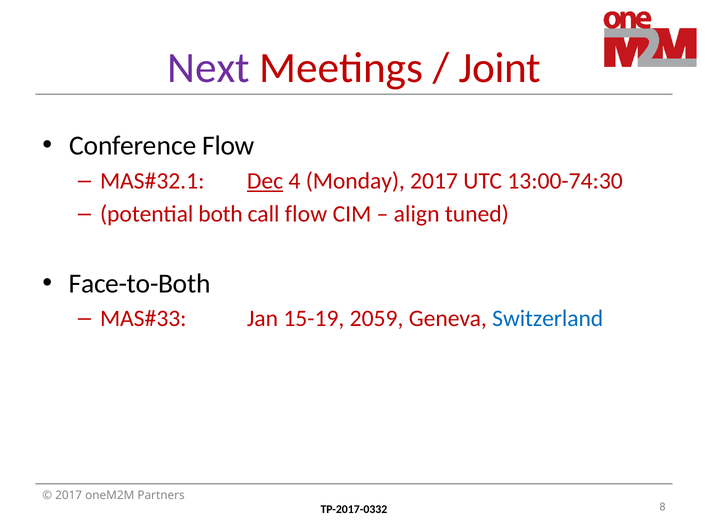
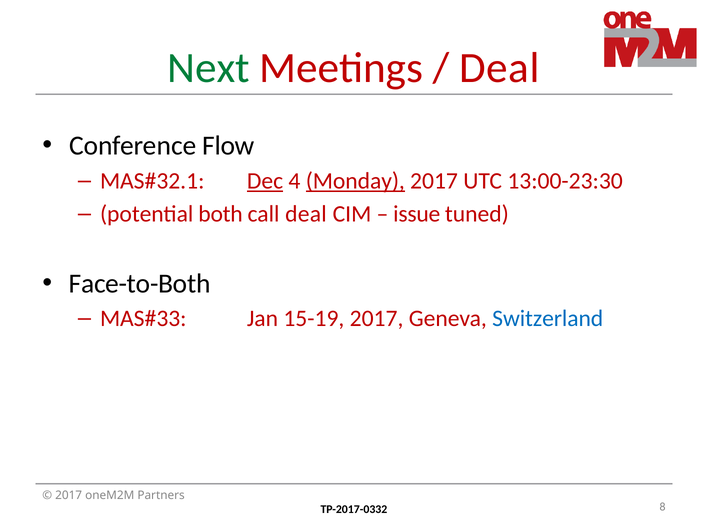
Next colour: purple -> green
Joint at (500, 68): Joint -> Deal
Monday underline: none -> present
13:00-74:30: 13:00-74:30 -> 13:00-23:30
call flow: flow -> deal
align: align -> issue
15-19 2059: 2059 -> 2017
